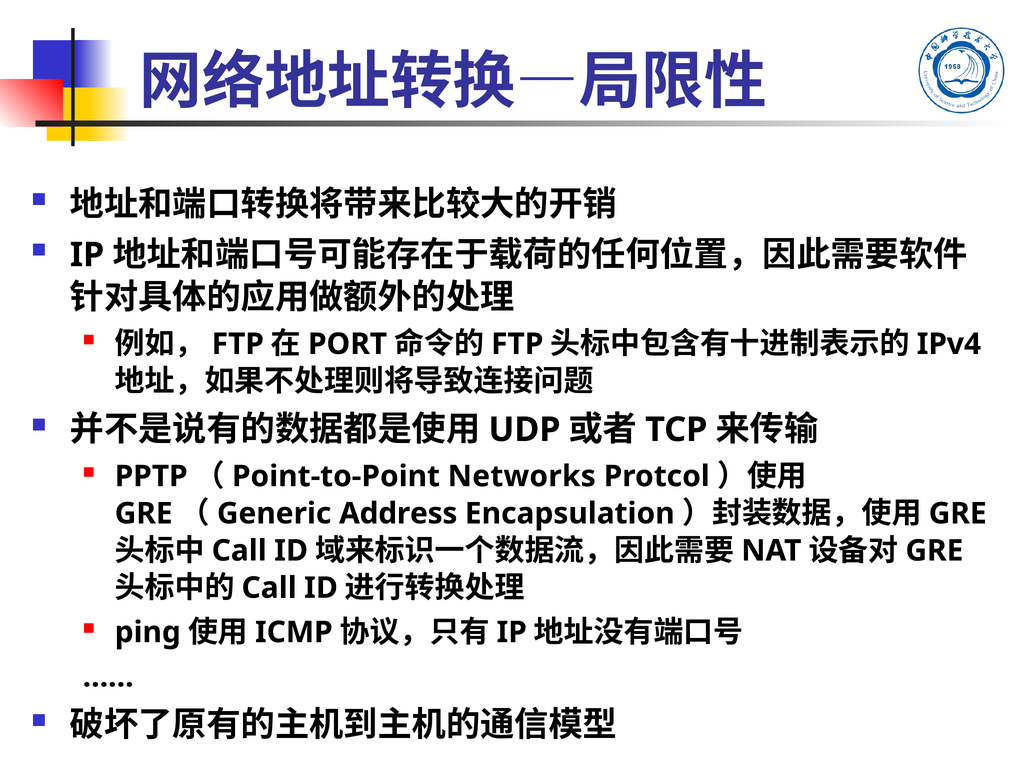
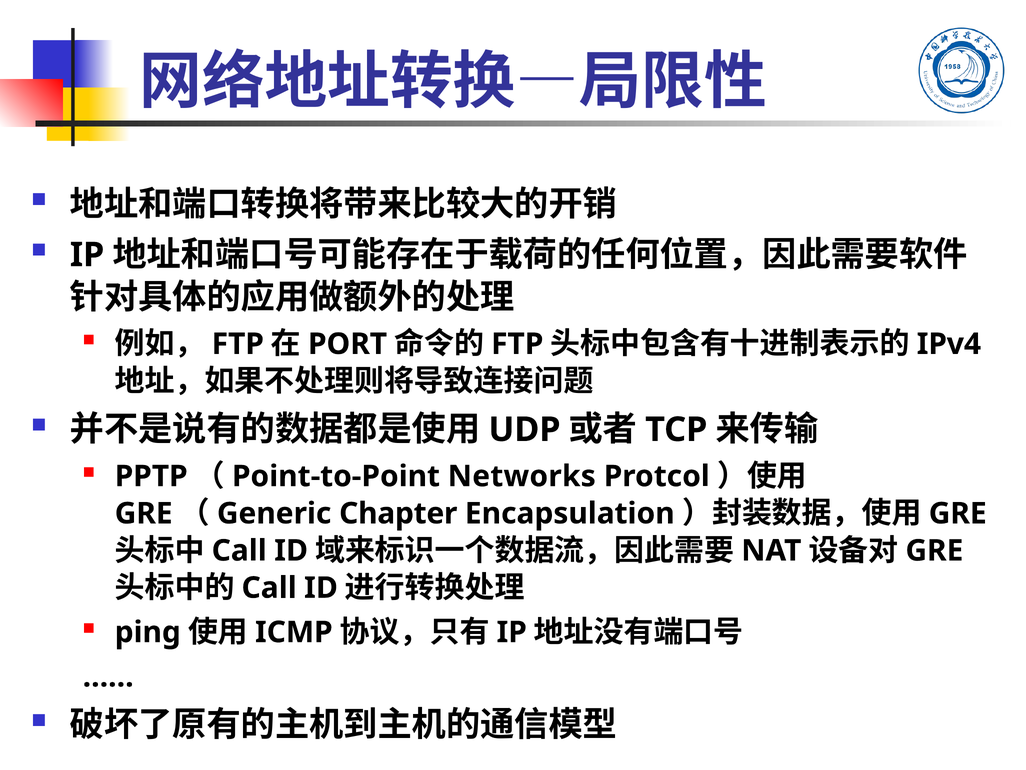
Address: Address -> Chapter
